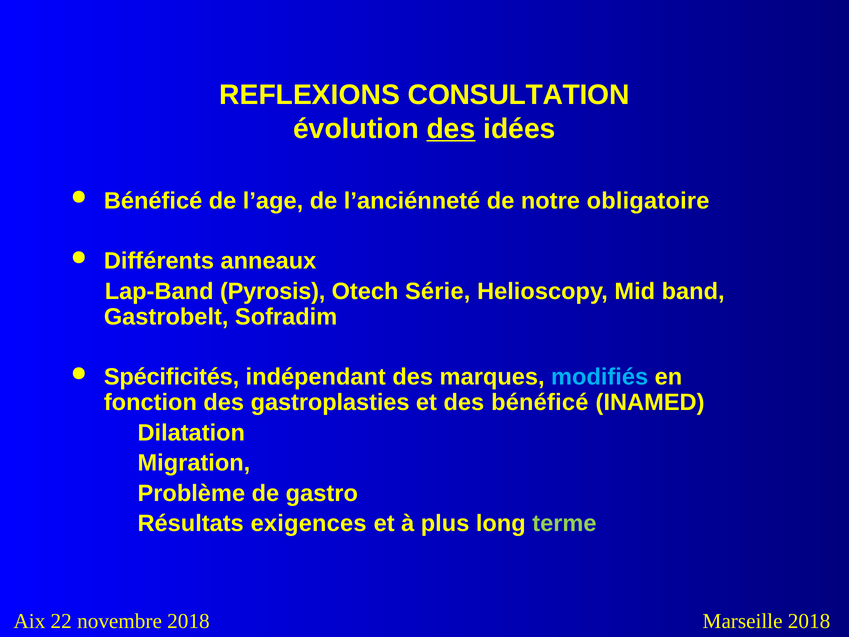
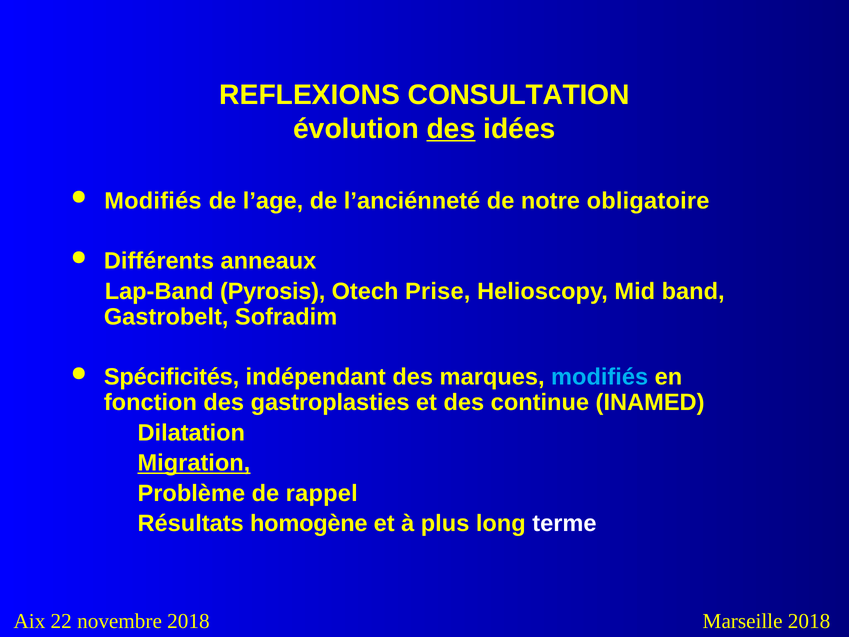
Bénéficé at (153, 201): Bénéficé -> Modifiés
Série: Série -> Prise
des bénéficé: bénéficé -> continue
Migration underline: none -> present
gastro: gastro -> rappel
exigences: exigences -> homogène
terme colour: light green -> white
